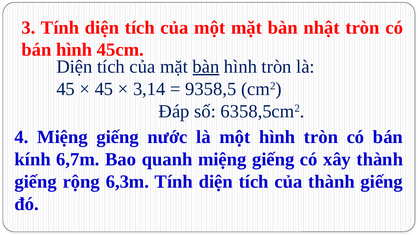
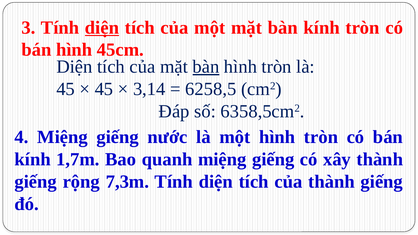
diện at (102, 28) underline: none -> present
bàn nhật: nhật -> kính
9358,5: 9358,5 -> 6258,5
6,7m: 6,7m -> 1,7m
6,3m: 6,3m -> 7,3m
